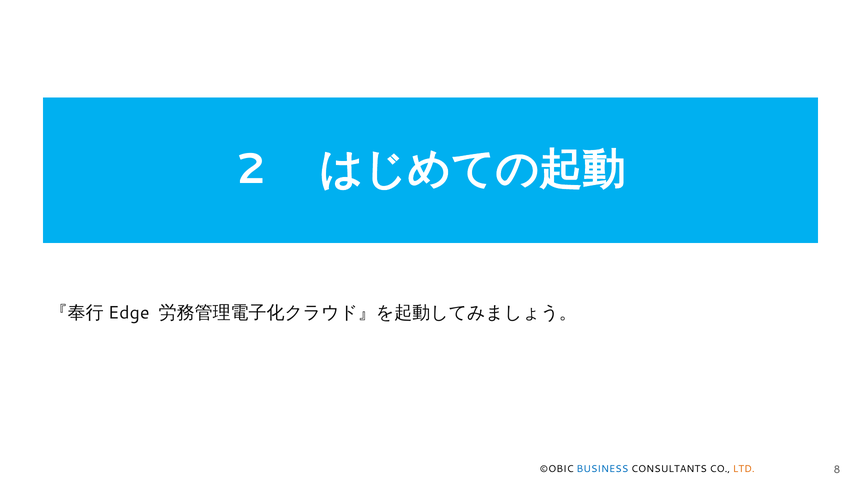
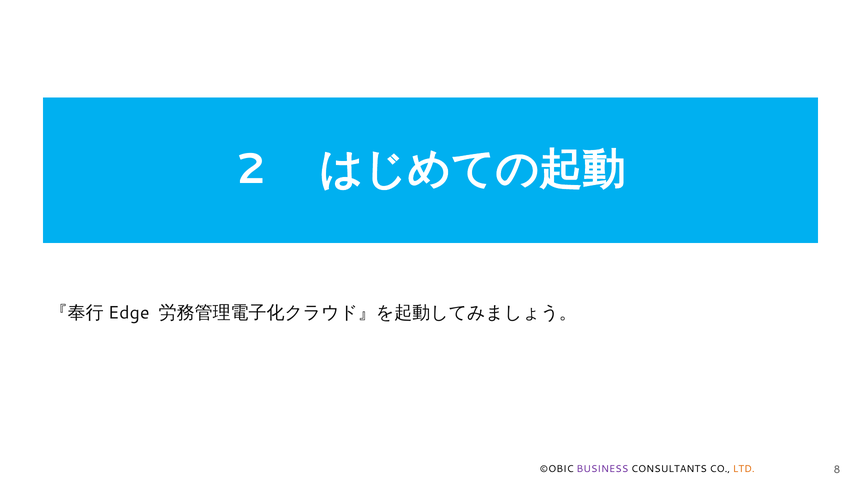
BUSINESS colour: blue -> purple
